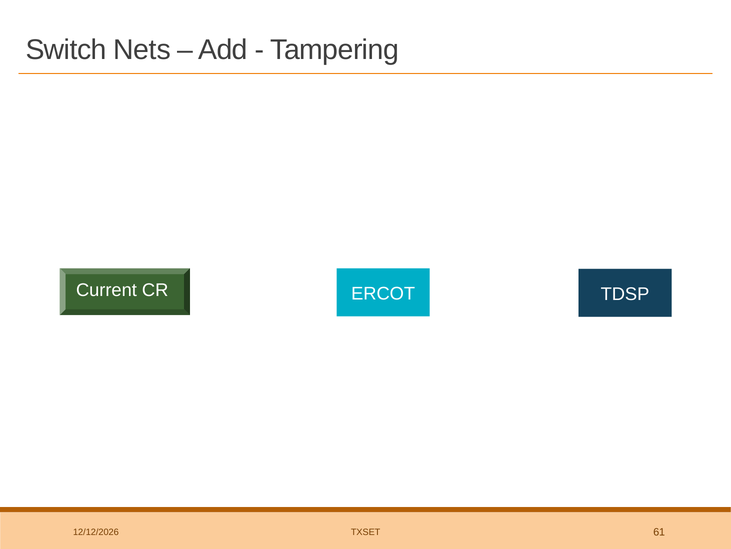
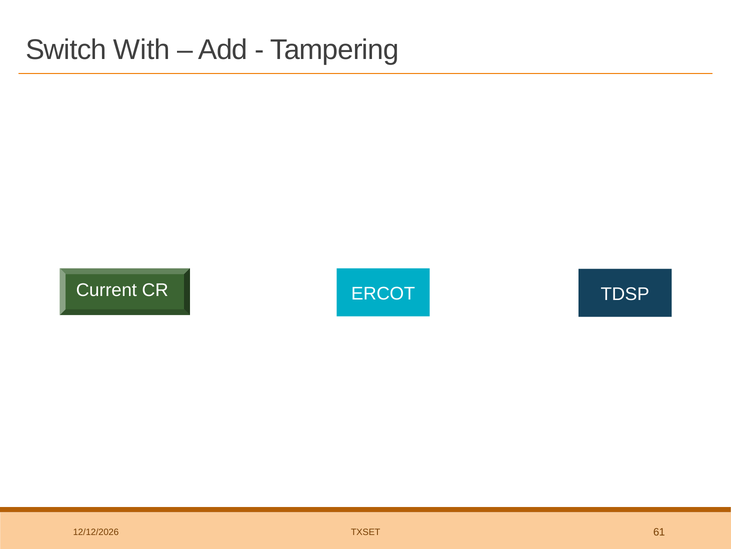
Nets: Nets -> With
